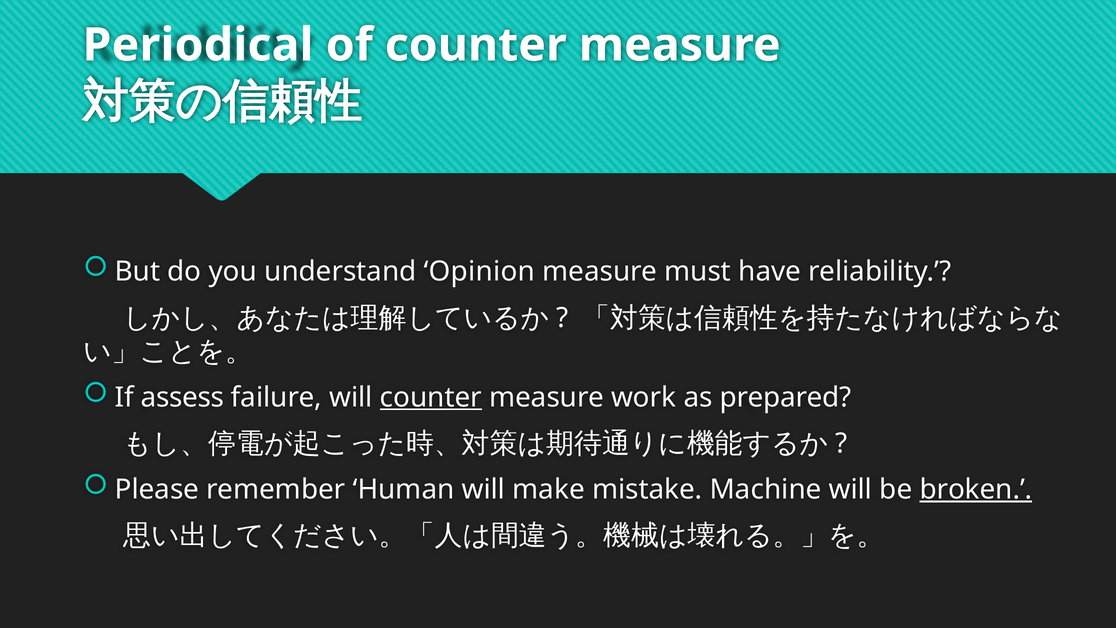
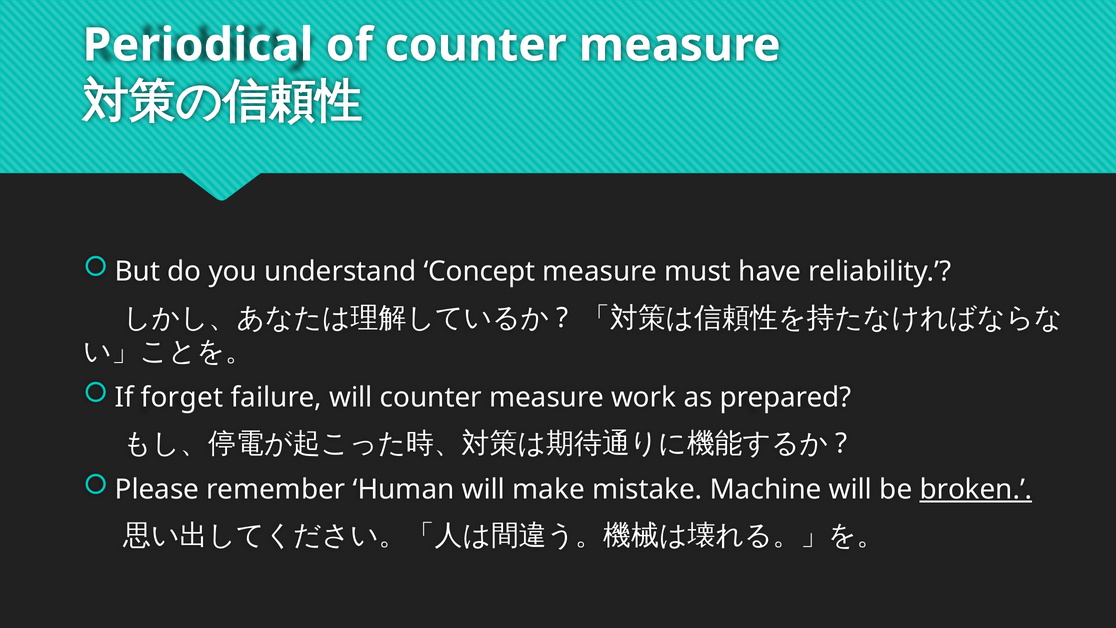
Opinion: Opinion -> Concept
assess: assess -> forget
counter at (431, 397) underline: present -> none
